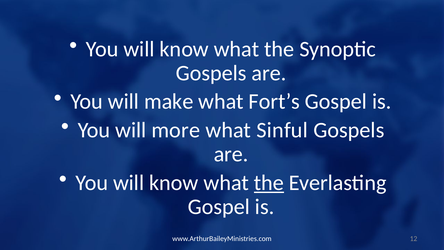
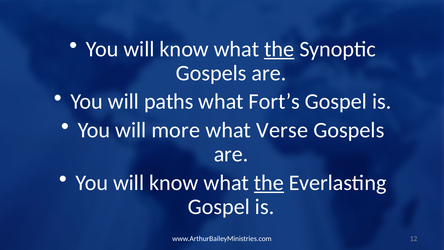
the at (279, 49) underline: none -> present
make: make -> paths
Sinful: Sinful -> Verse
